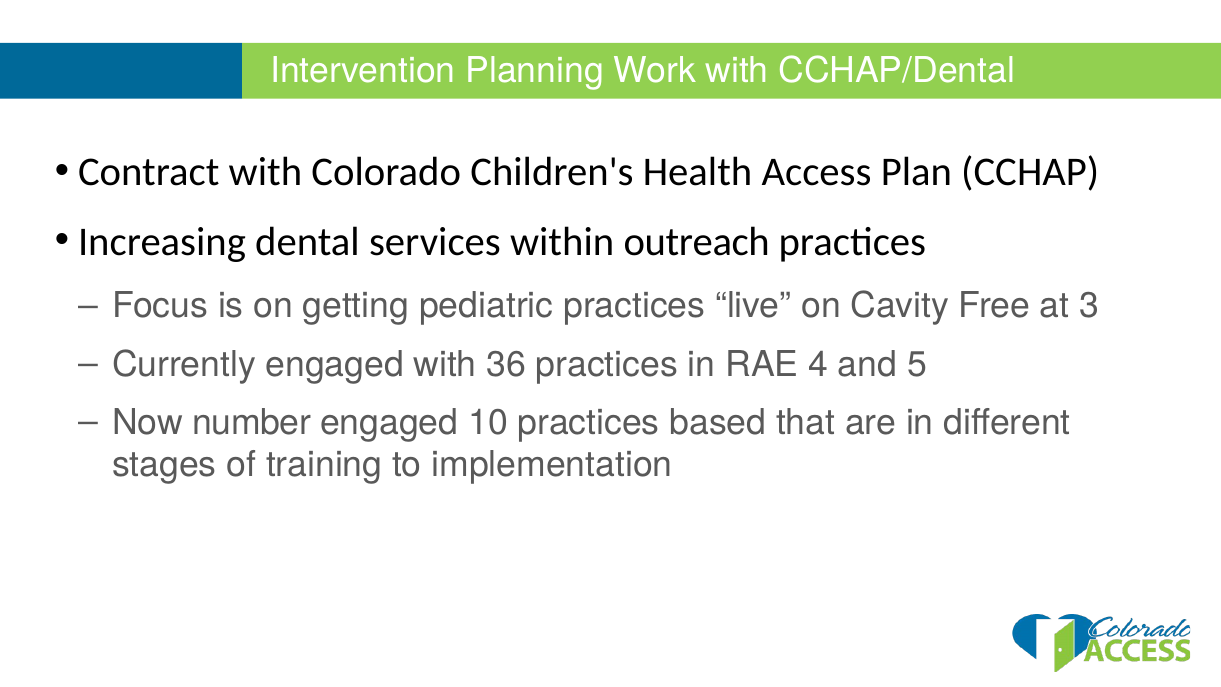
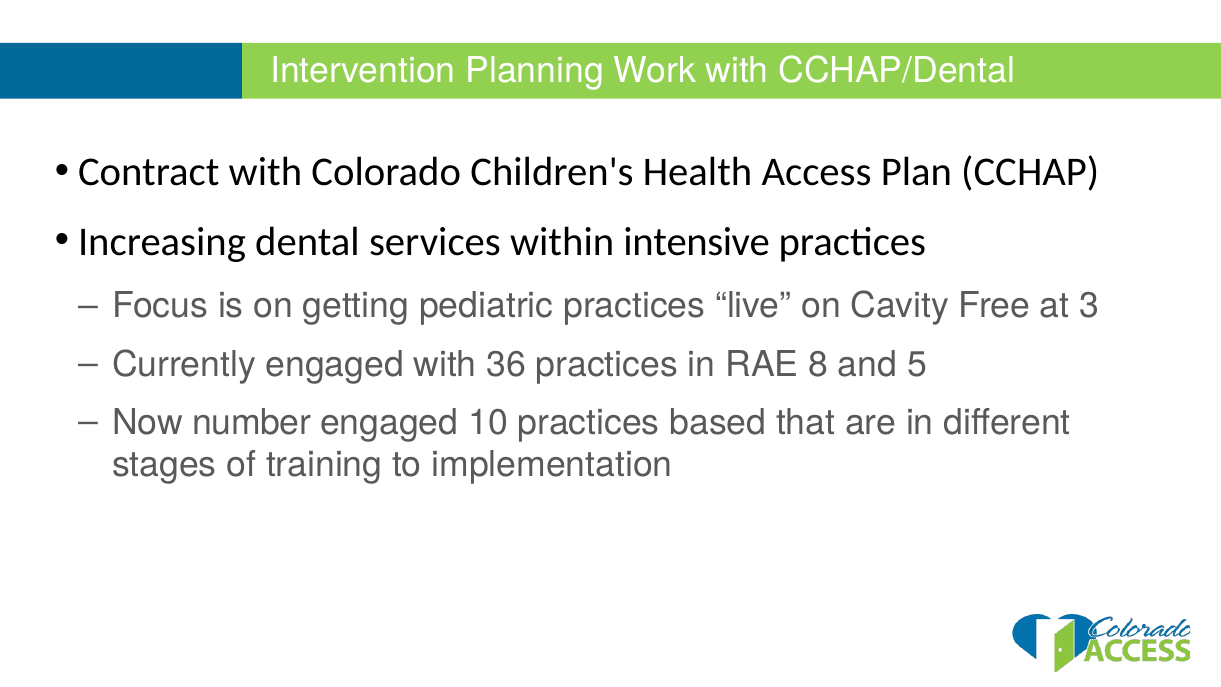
outreach: outreach -> intensive
4: 4 -> 8
